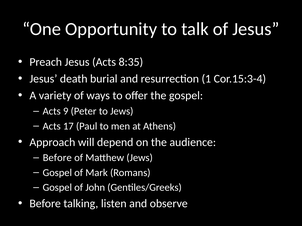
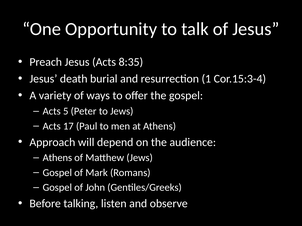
9: 9 -> 5
Before at (57, 158): Before -> Athens
